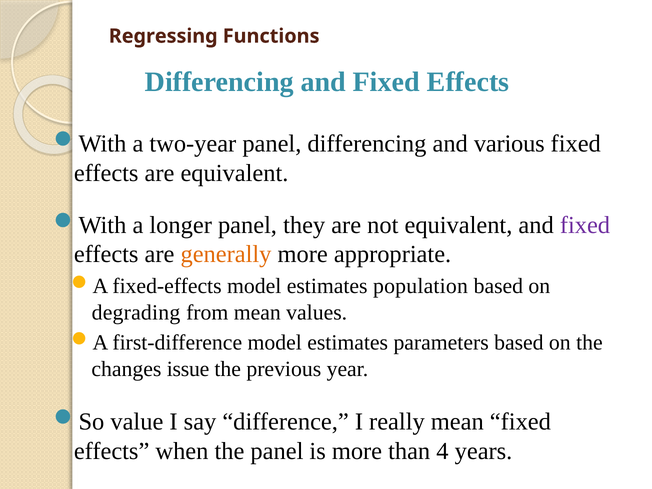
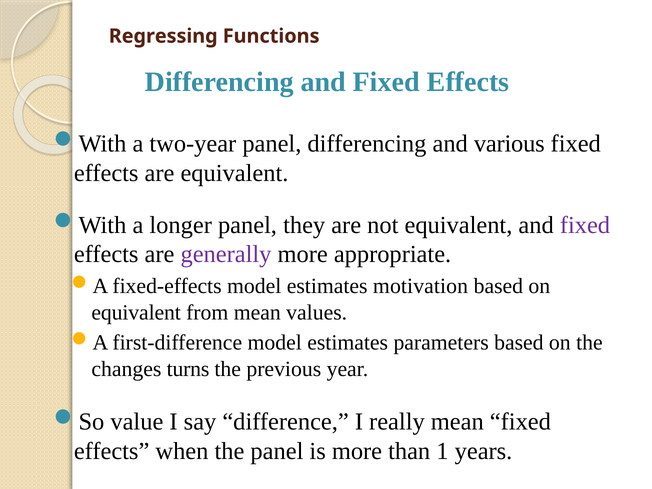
generally colour: orange -> purple
population: population -> motivation
degrading at (136, 312): degrading -> equivalent
issue: issue -> turns
4: 4 -> 1
